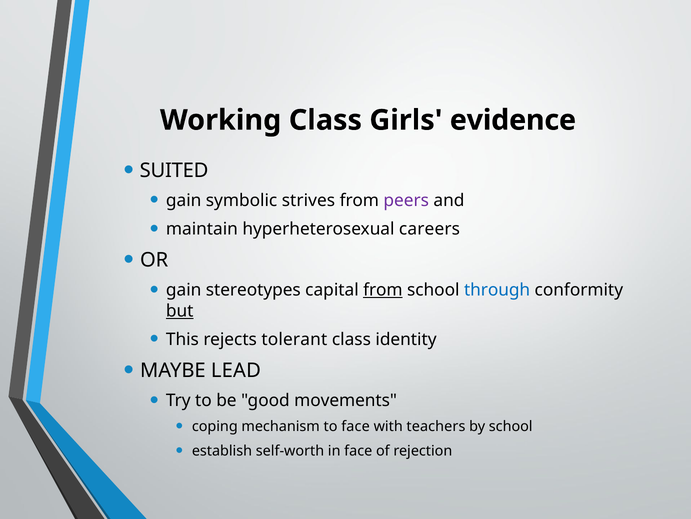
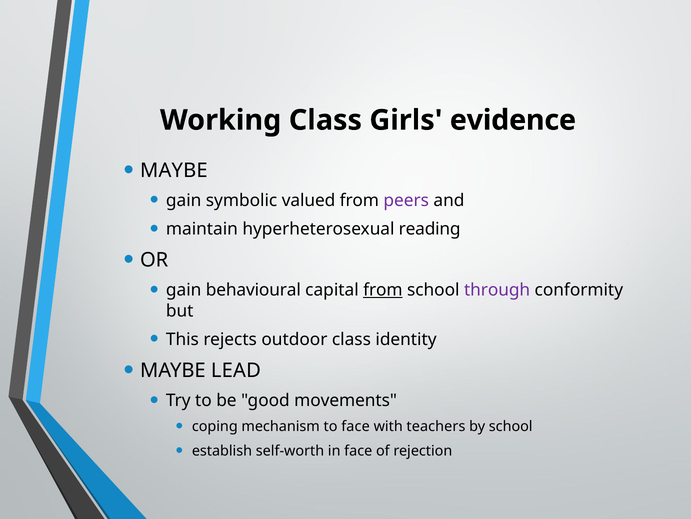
SUITED at (174, 170): SUITED -> MAYBE
strives: strives -> valued
careers: careers -> reading
stereotypes: stereotypes -> behavioural
through colour: blue -> purple
but underline: present -> none
tolerant: tolerant -> outdoor
